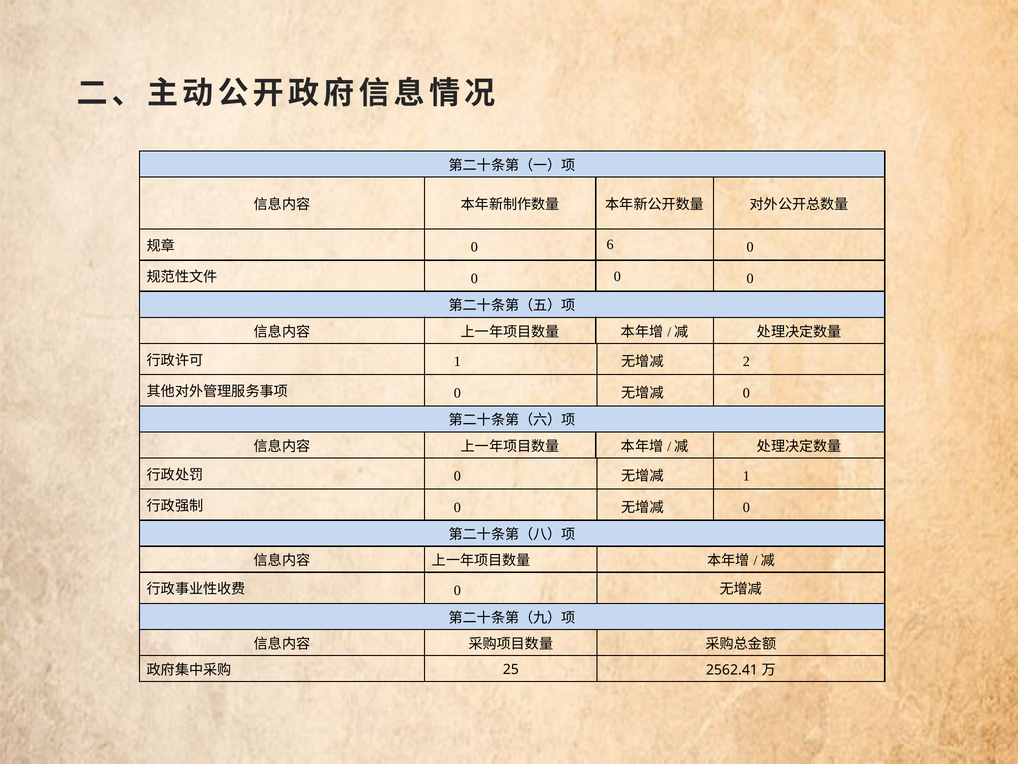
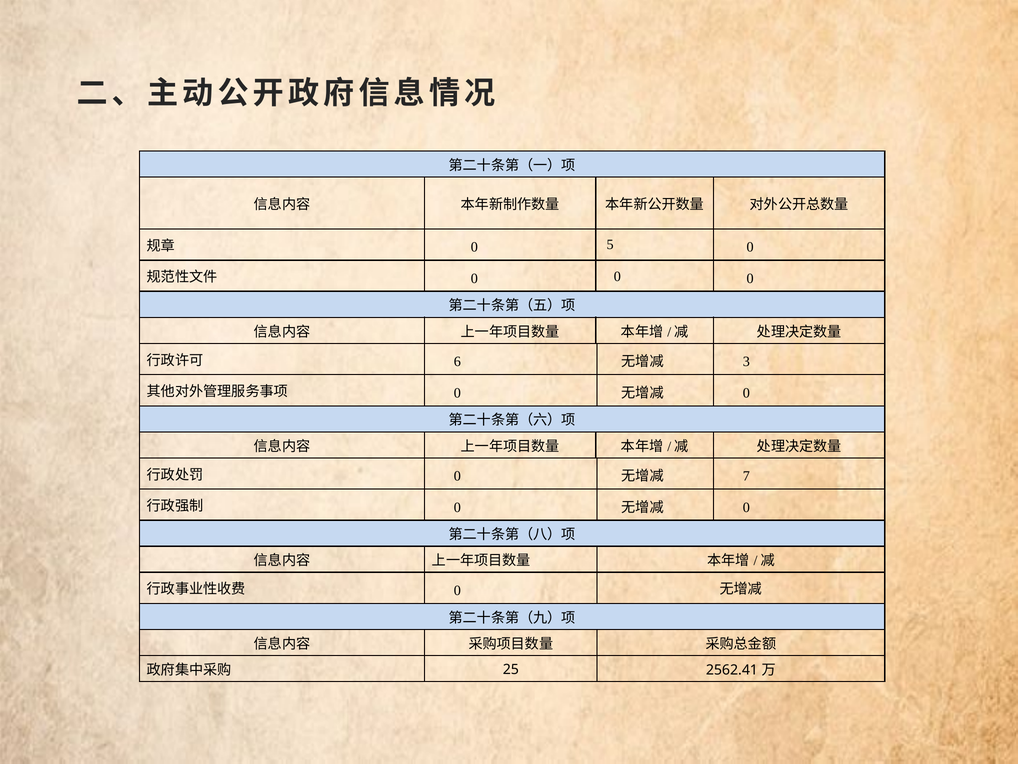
6: 6 -> 5
1 at (457, 361): 1 -> 6
2: 2 -> 3
1 at (746, 476): 1 -> 7
